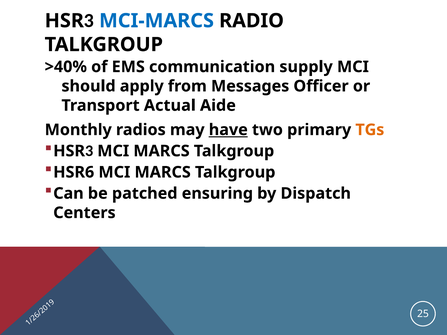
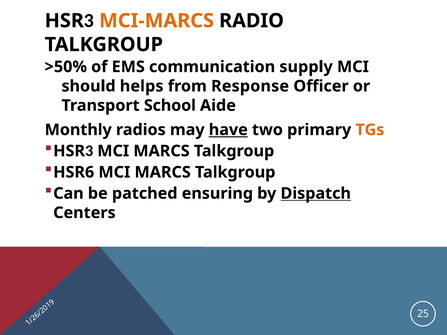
MCI-MARCS colour: blue -> orange
>40%: >40% -> >50%
apply: apply -> helps
Messages: Messages -> Response
Actual: Actual -> School
Dispatch underline: none -> present
